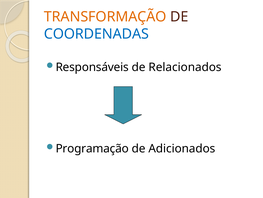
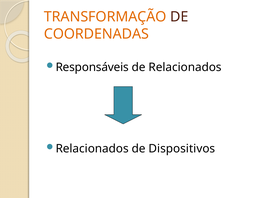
COORDENADAS colour: blue -> orange
Programação at (92, 148): Programação -> Relacionados
Adicionados: Adicionados -> Dispositivos
